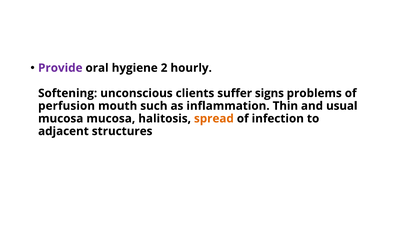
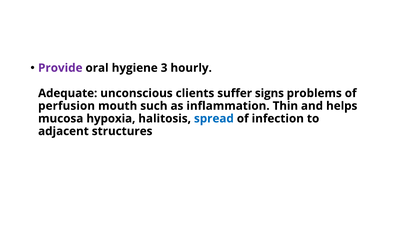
2: 2 -> 3
Softening: Softening -> Adequate
usual: usual -> helps
mucosa mucosa: mucosa -> hypoxia
spread colour: orange -> blue
